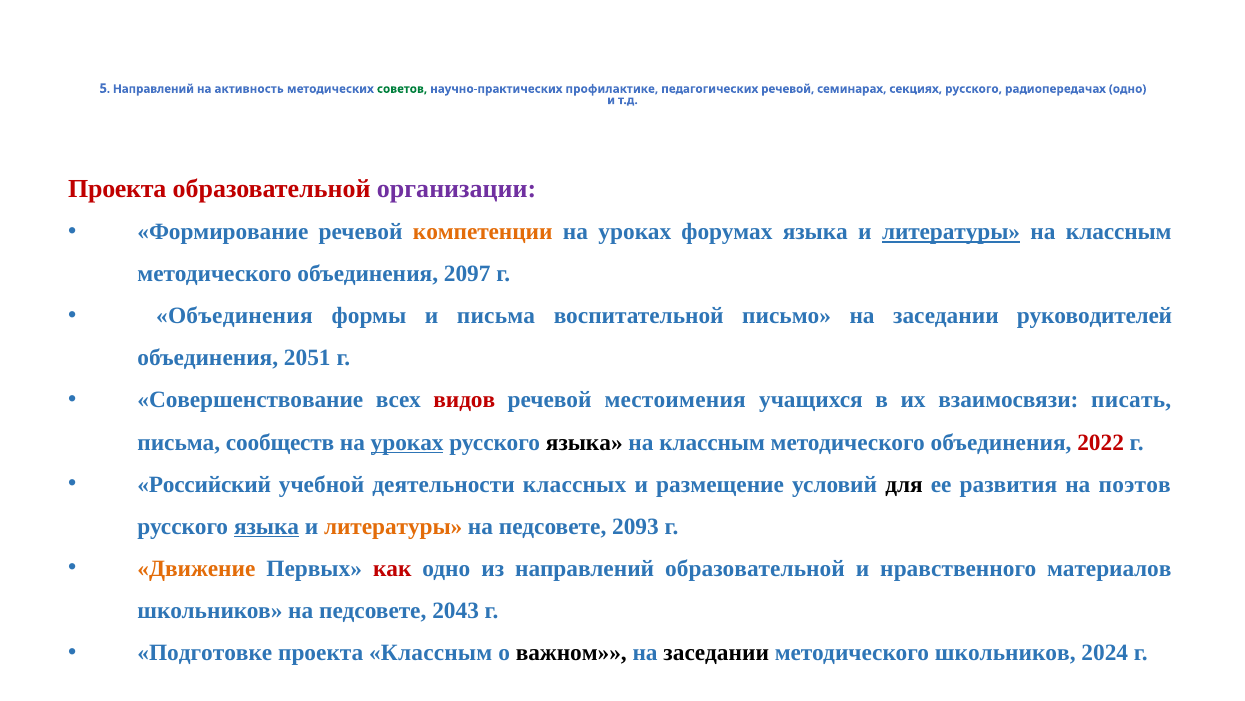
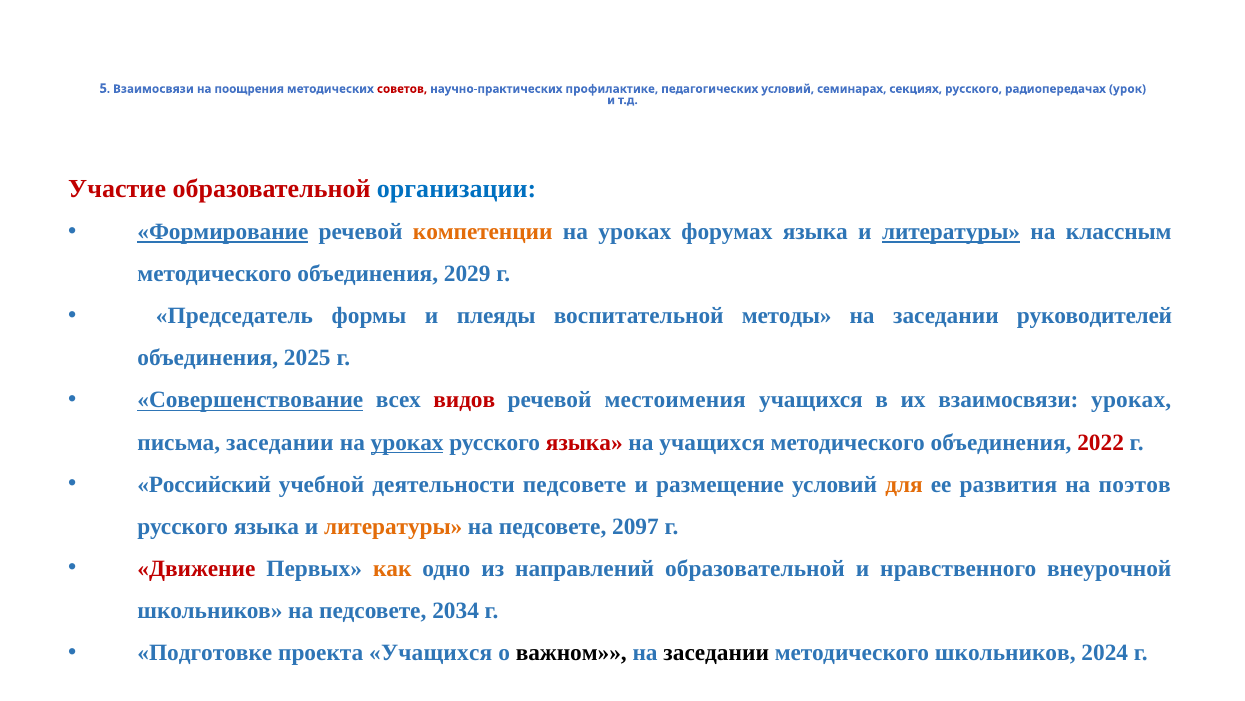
5 Направлений: Направлений -> Взаимосвязи
активность: активность -> поощрения
советов colour: green -> red
педагогических речевой: речевой -> условий
радиопередачах одно: одно -> урок
Проекта at (117, 188): Проекта -> Участие
организации colour: purple -> blue
Формирование underline: none -> present
2097: 2097 -> 2029
Объединения at (234, 316): Объединения -> Председатель
и письма: письма -> плеяды
письмо: письмо -> методы
2051: 2051 -> 2025
Совершенствование underline: none -> present
взаимосвязи писать: писать -> уроках
письма сообществ: сообществ -> заседании
языка at (584, 442) colour: black -> red
классным at (712, 442): классным -> учащихся
деятельности классных: классных -> педсовете
для colour: black -> orange
языка at (267, 526) underline: present -> none
2093: 2093 -> 2097
Движение colour: orange -> red
как colour: red -> orange
материалов: материалов -> внеурочной
2043: 2043 -> 2034
проекта Классным: Классным -> Учащихся
